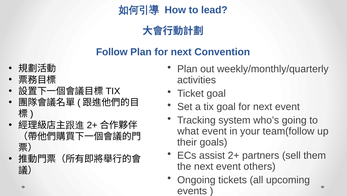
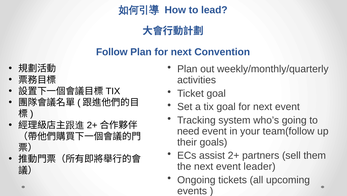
what: what -> need
others: others -> leader
